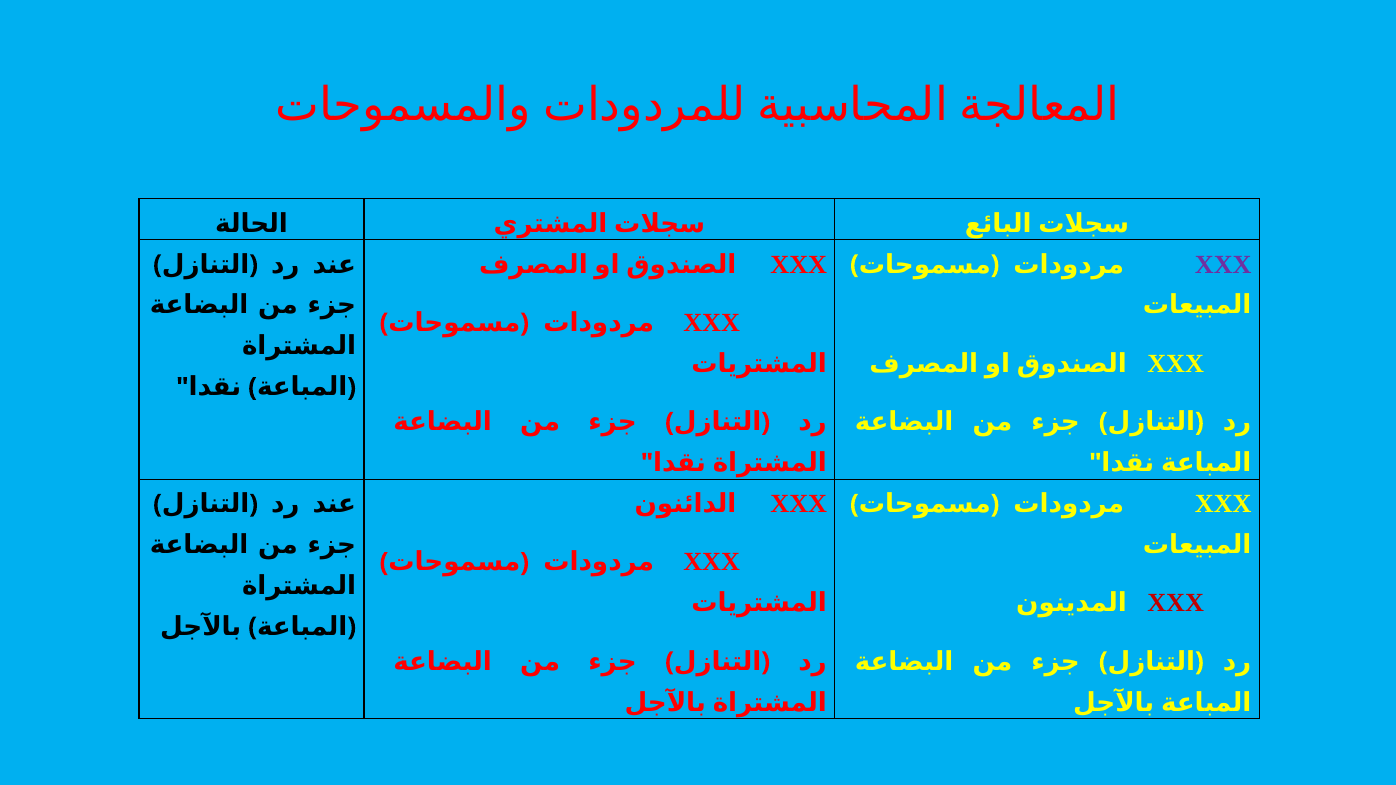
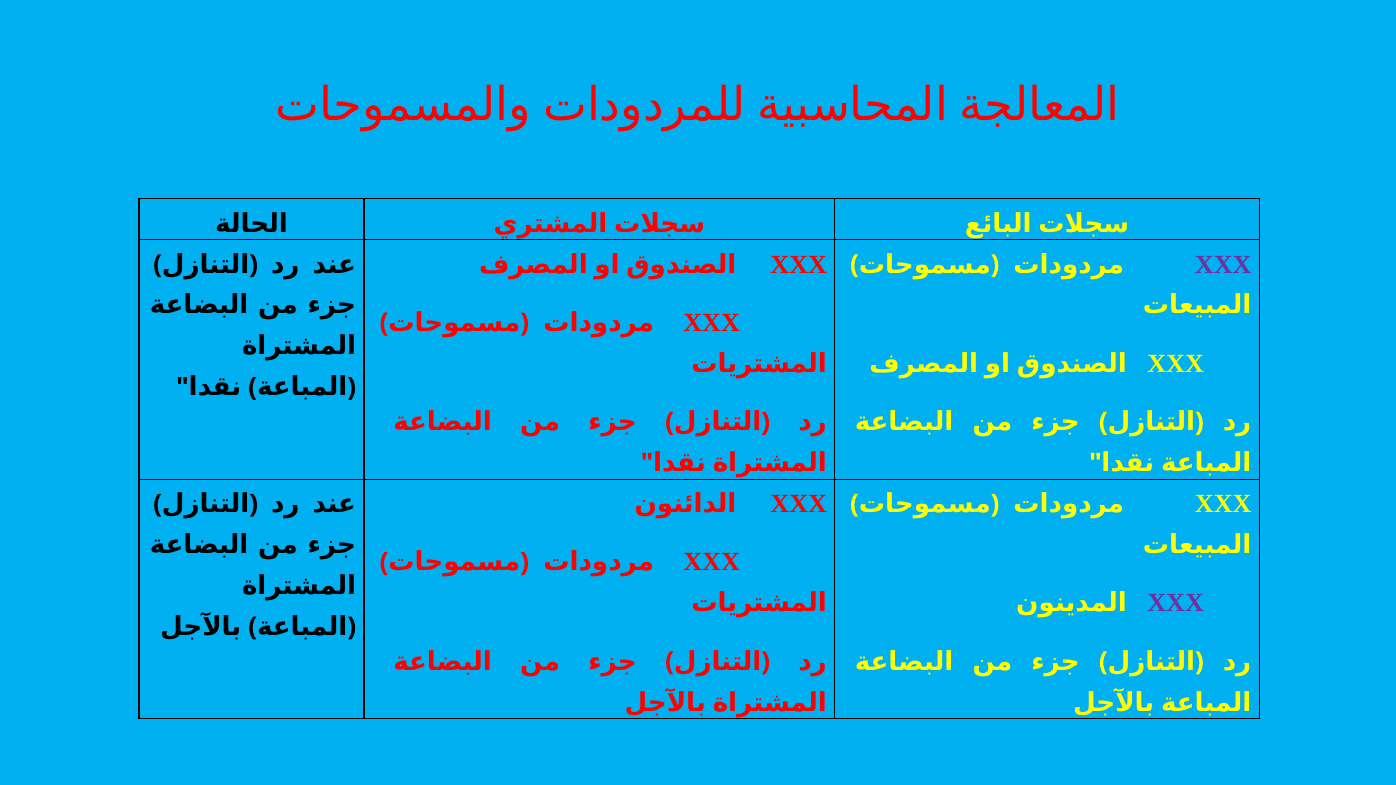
XXX at (1176, 603) colour: red -> purple
